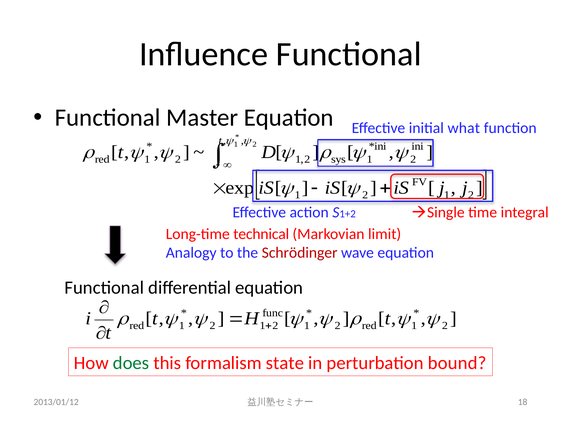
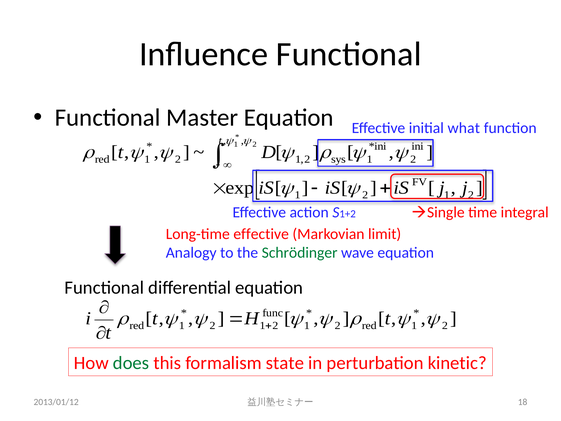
Long-time technical: technical -> effective
Schrödinger colour: red -> green
bound: bound -> kinetic
